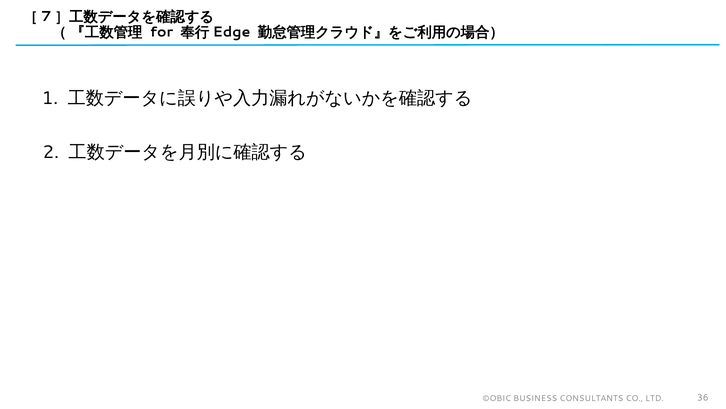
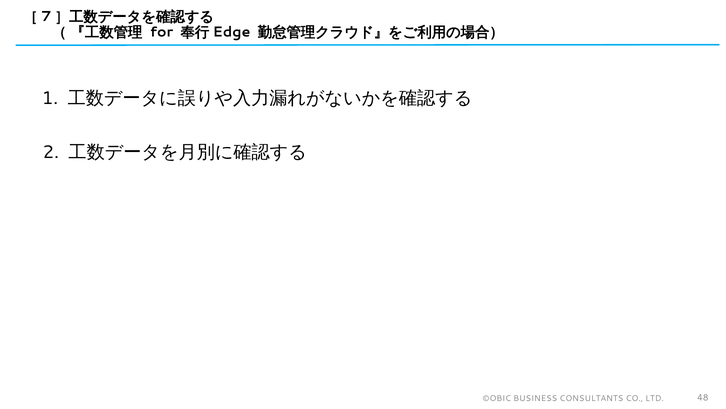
36: 36 -> 48
